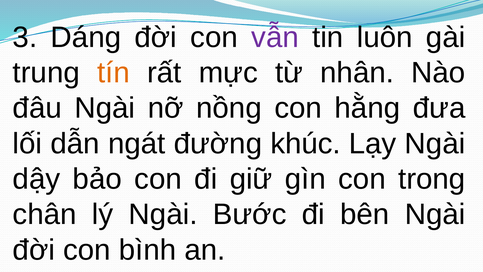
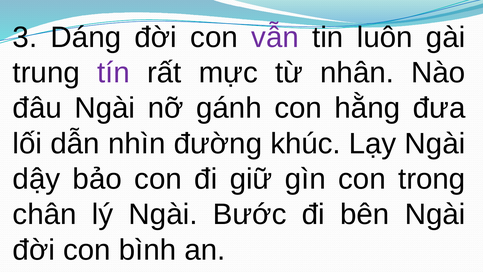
tín colour: orange -> purple
nồng: nồng -> gánh
ngát: ngát -> nhìn
